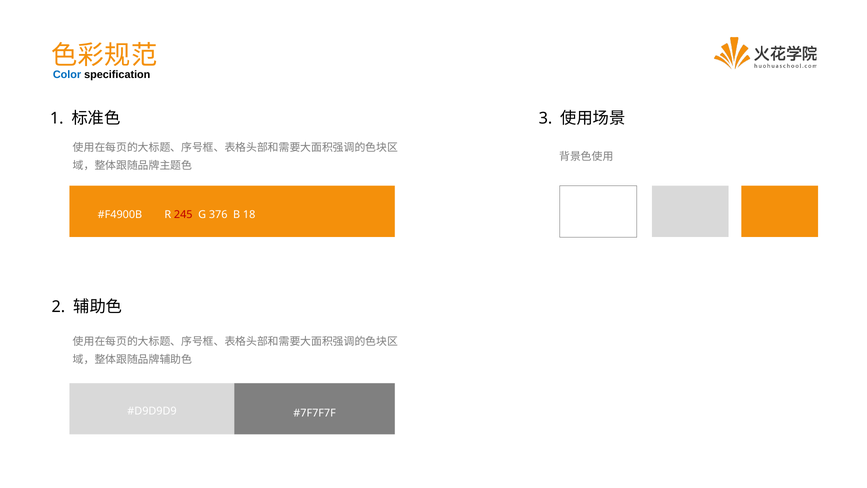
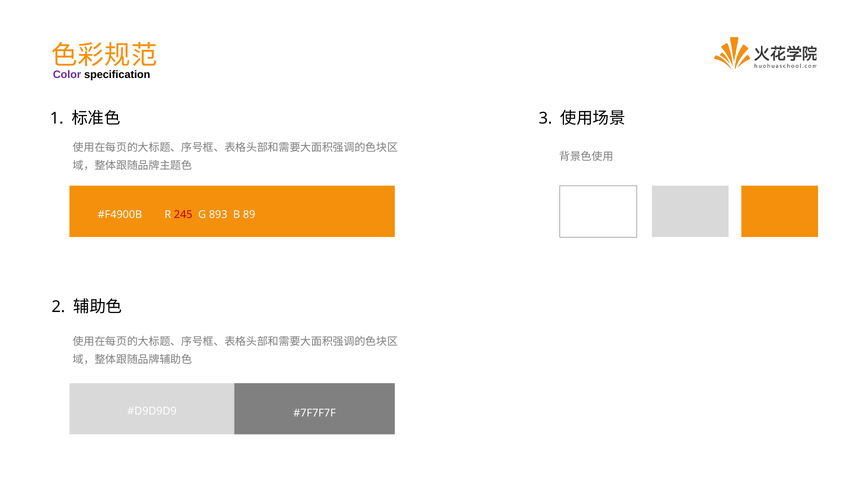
Color colour: blue -> purple
376: 376 -> 893
18: 18 -> 89
